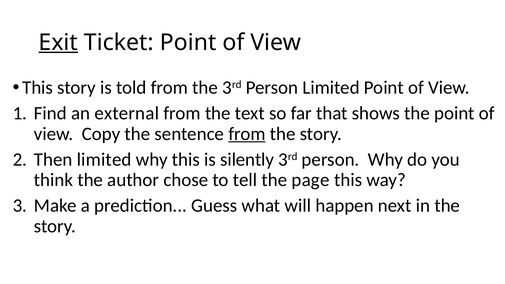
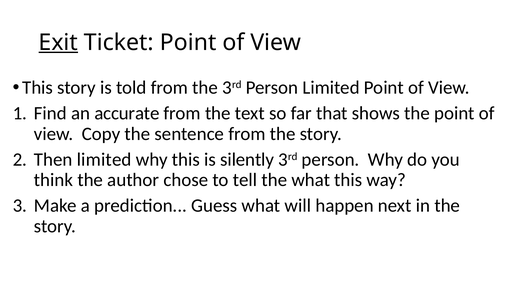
external: external -> accurate
from at (247, 134) underline: present -> none
the page: page -> what
